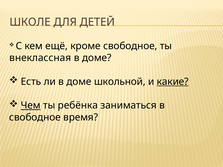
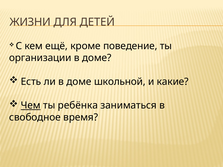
ШКОЛЕ: ШКОЛЕ -> ЖИЗНИ
кроме свободное: свободное -> поведение
внеклассная: внеклассная -> организации
какие underline: present -> none
